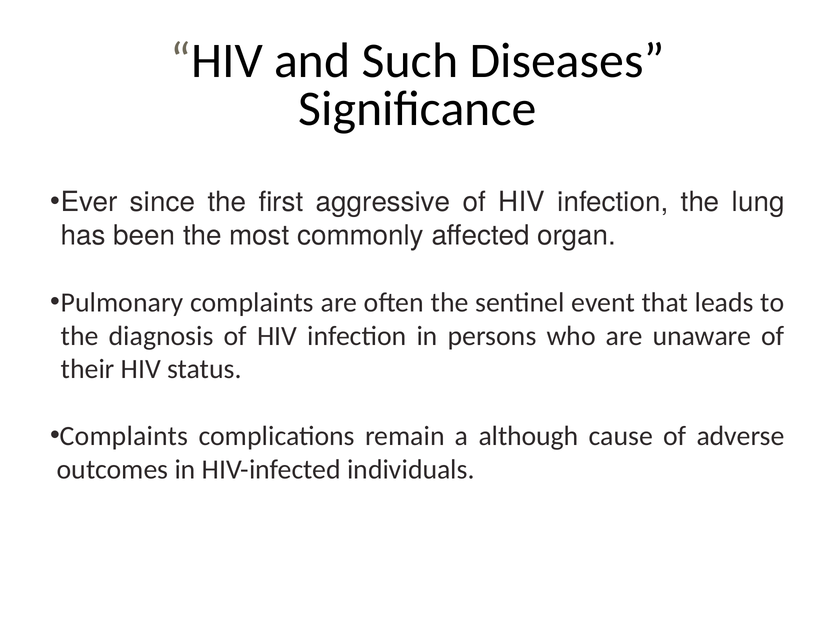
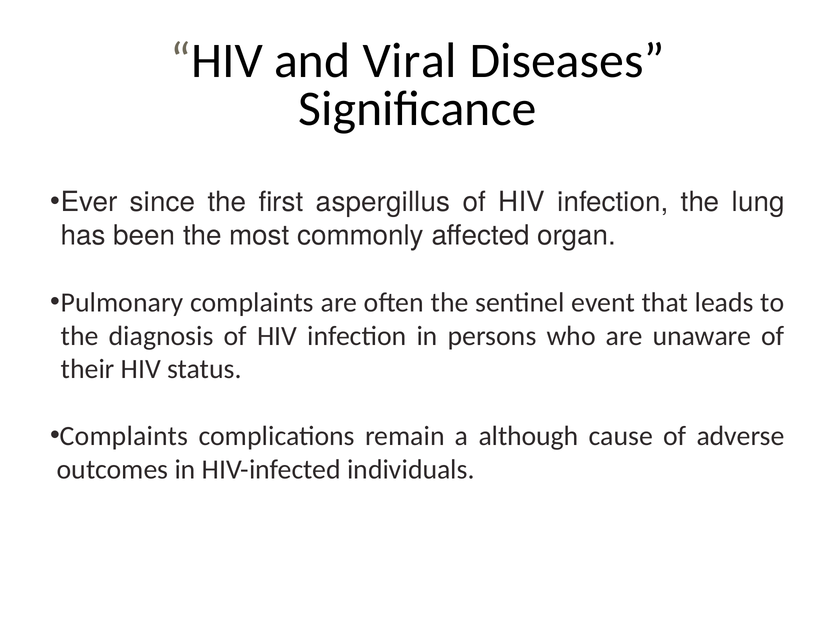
Such: Such -> Viral
aggressive: aggressive -> aspergillus
